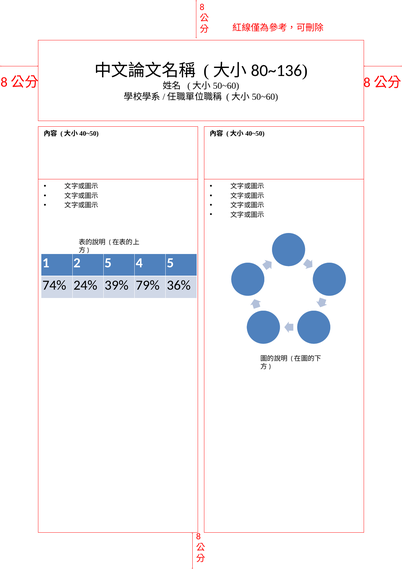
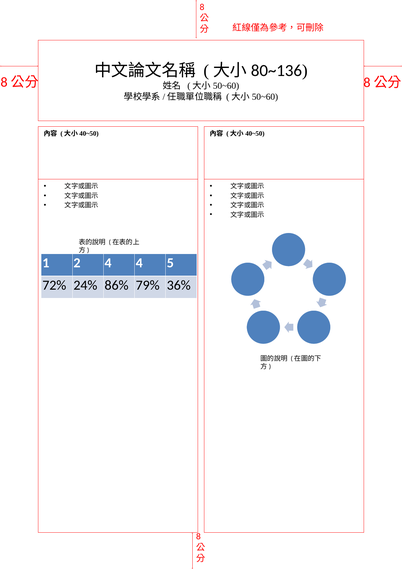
2 5: 5 -> 4
74%: 74% -> 72%
39%: 39% -> 86%
